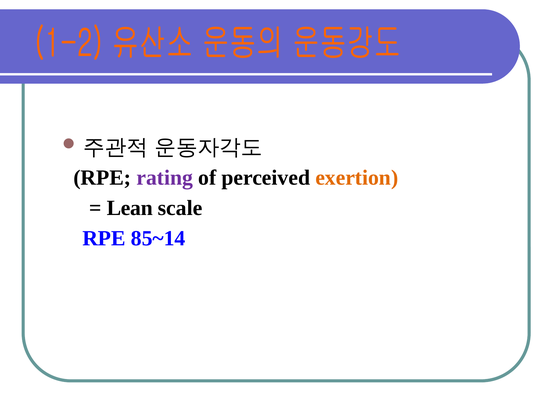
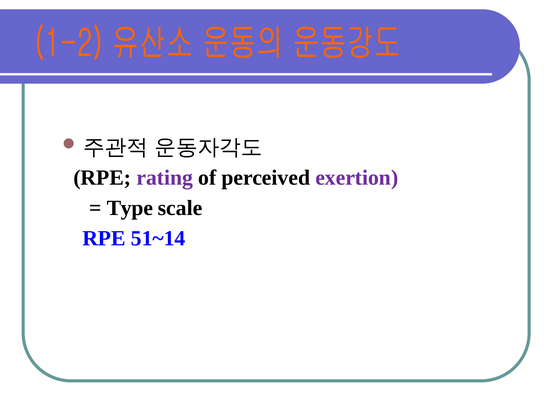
exertion colour: orange -> purple
Lean: Lean -> Type
85~14: 85~14 -> 51~14
